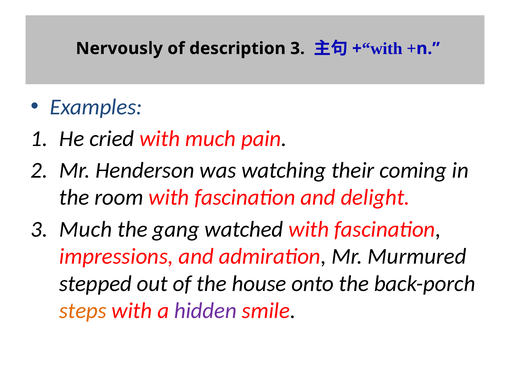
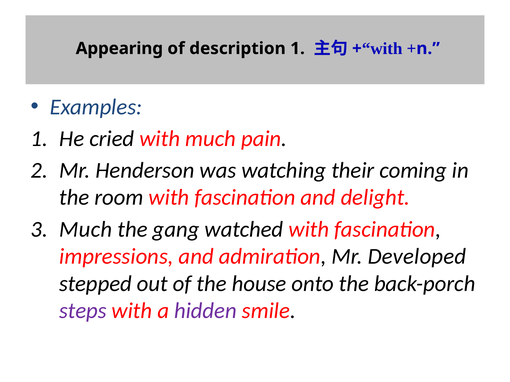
Nervously: Nervously -> Appearing
description 3: 3 -> 1
Murmured: Murmured -> Developed
steps colour: orange -> purple
